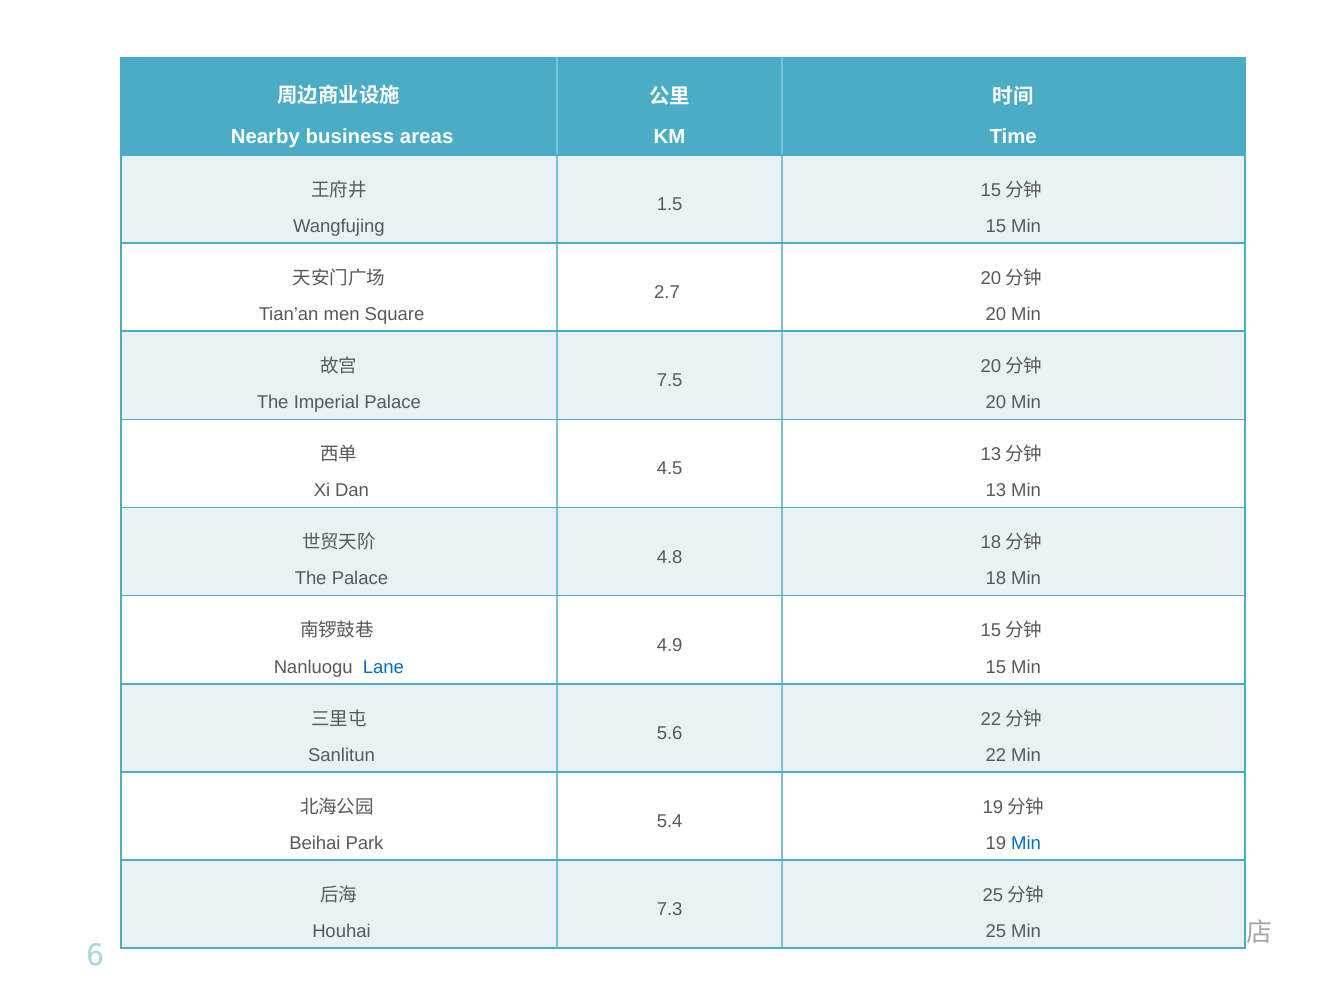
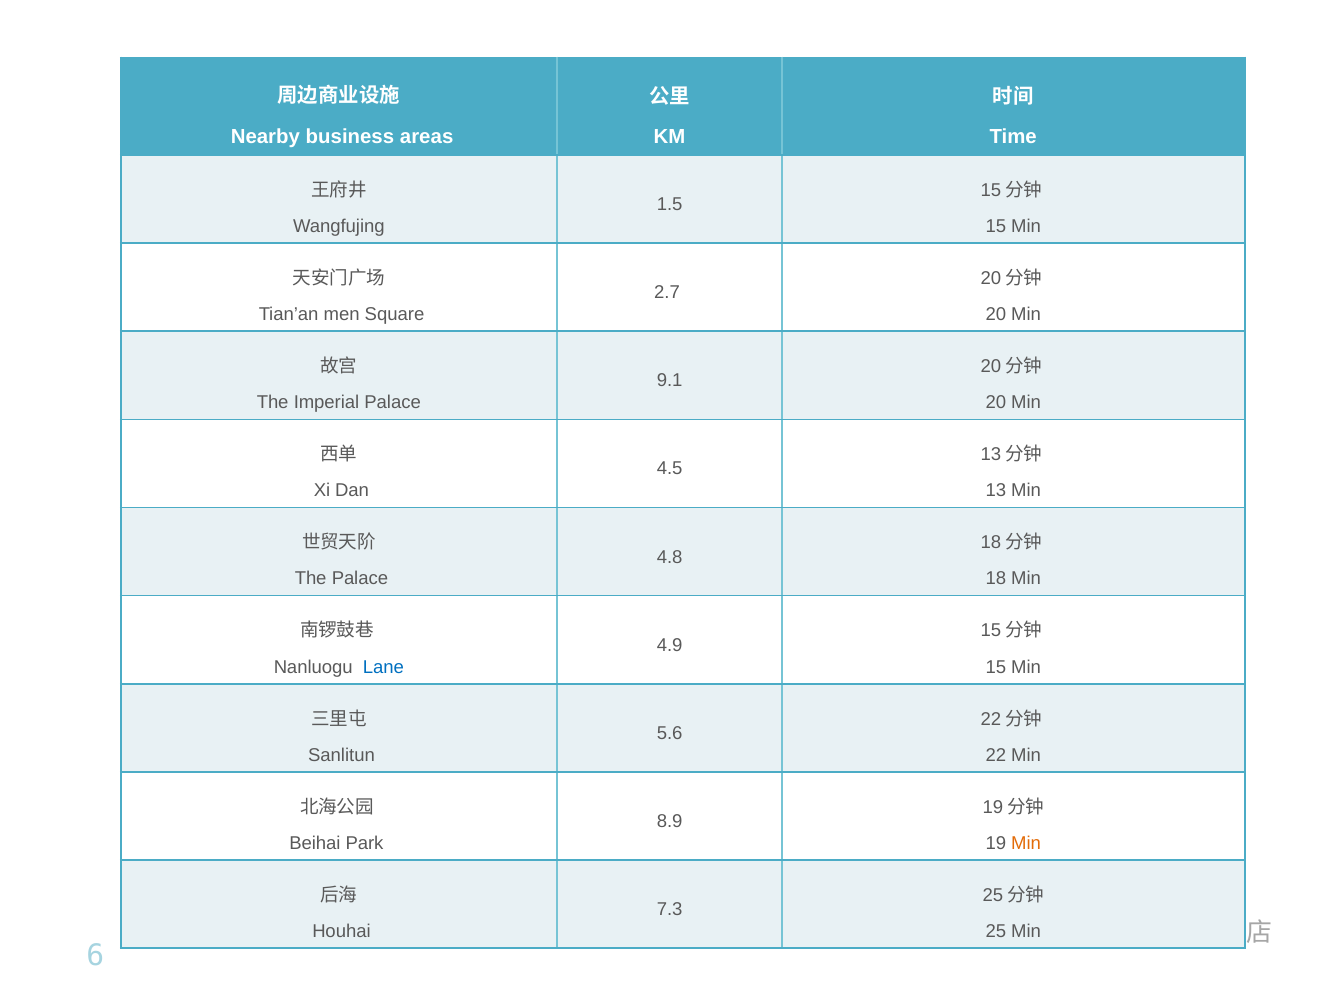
7.5: 7.5 -> 9.1
5.4: 5.4 -> 8.9
Min at (1026, 844) colour: blue -> orange
